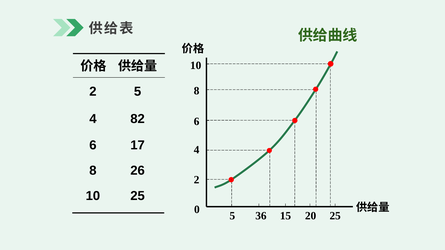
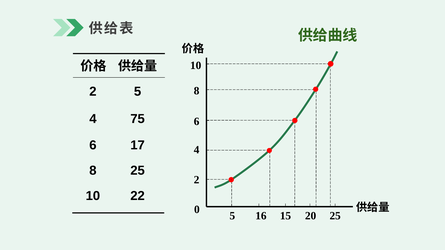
82: 82 -> 75
8 26: 26 -> 25
10 25: 25 -> 22
36: 36 -> 16
